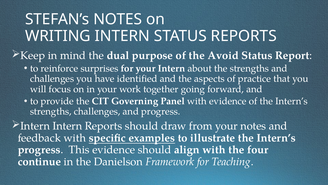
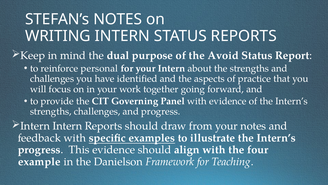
surprises: surprises -> personal
continue: continue -> example
